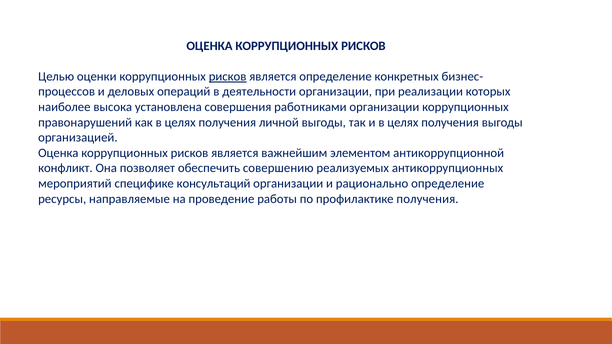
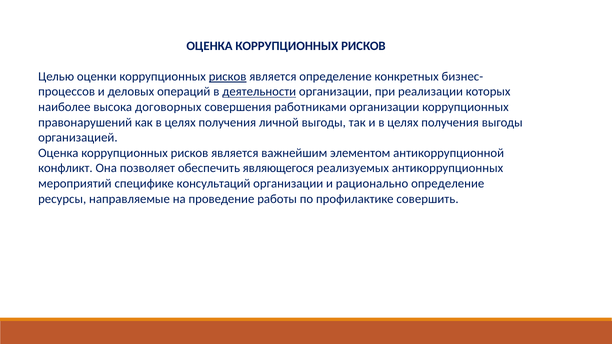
деятельности underline: none -> present
установлена: установлена -> договорных
совершению: совершению -> являющегося
профилактике получения: получения -> совершить
